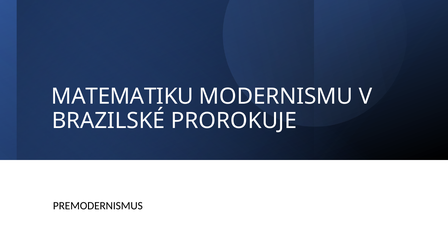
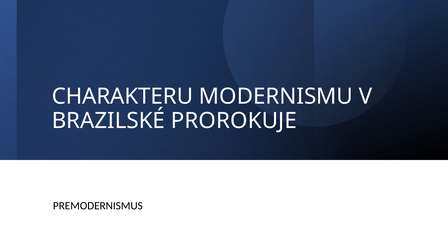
MATEMATIKU: MATEMATIKU -> CHARAKTERU
